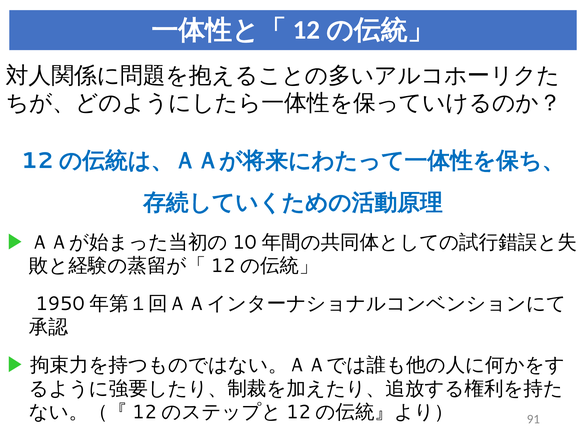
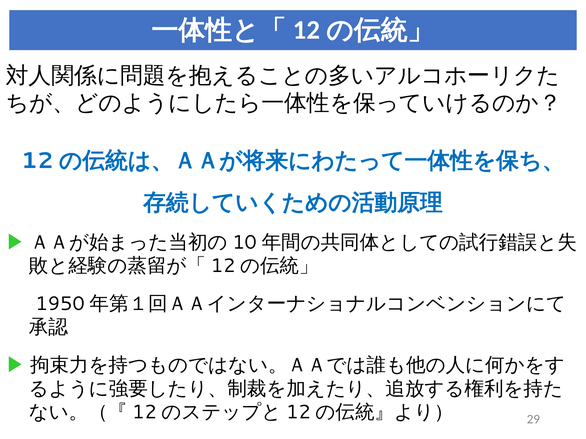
91: 91 -> 29
